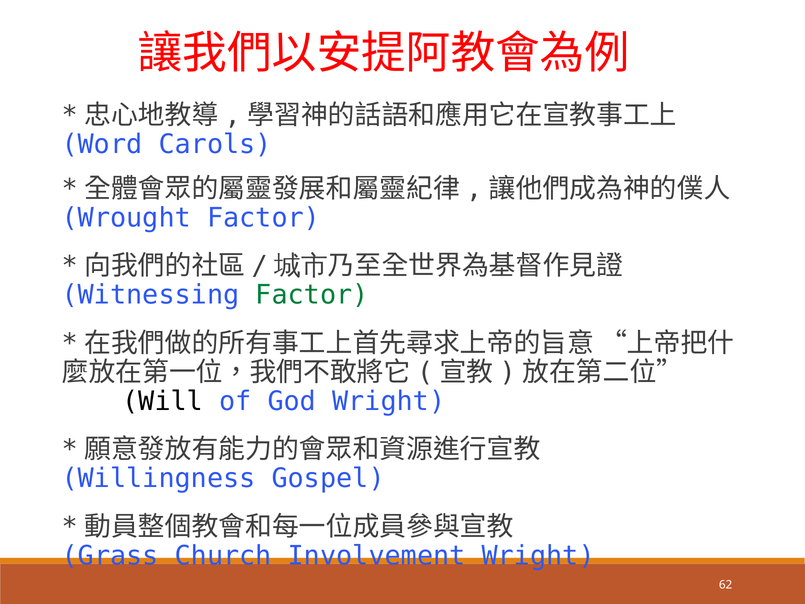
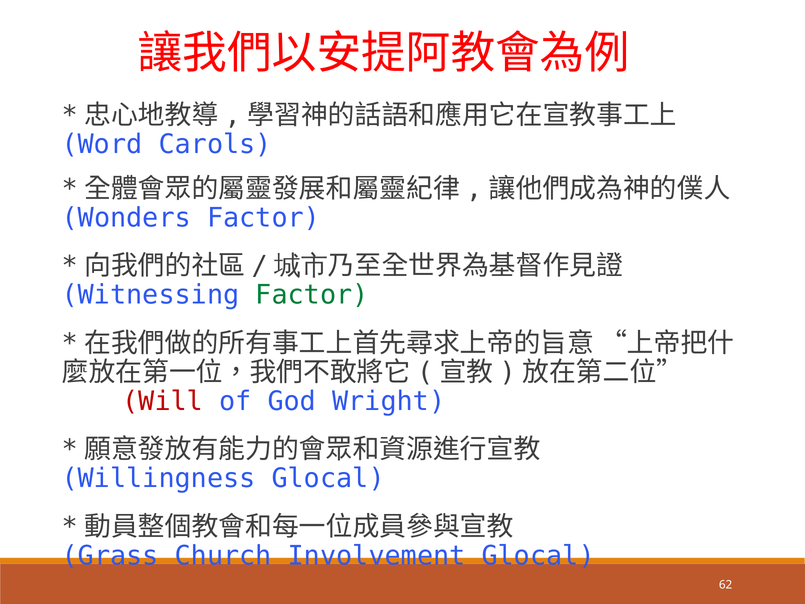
Wrought: Wrought -> Wonders
Will colour: black -> red
Willingness Gospel: Gospel -> Glocal
Involvement Wright: Wright -> Glocal
